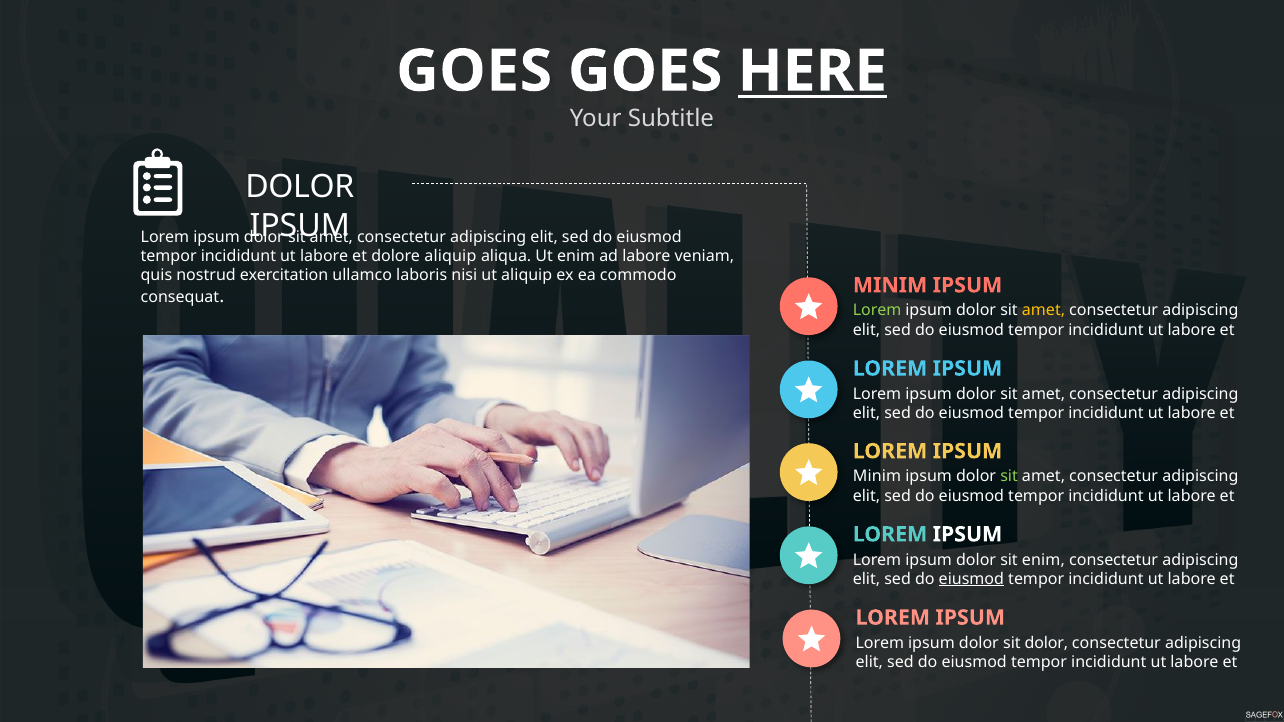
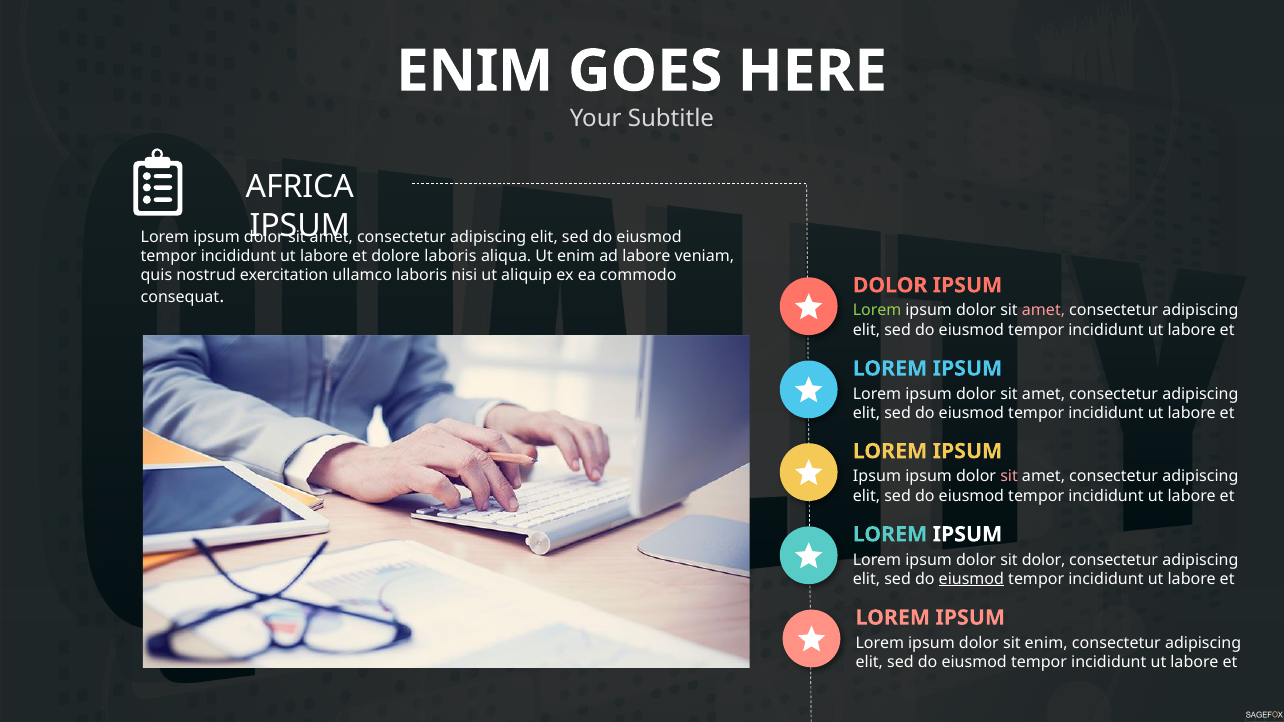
GOES at (474, 71): GOES -> ENIM
HERE underline: present -> none
DOLOR at (300, 187): DOLOR -> AFRICA
dolore aliquip: aliquip -> laboris
MINIM at (890, 285): MINIM -> DOLOR
amet at (1044, 311) colour: yellow -> pink
Minim at (877, 477): Minim -> Ipsum
sit at (1009, 477) colour: light green -> pink
sit enim: enim -> dolor
sit dolor: dolor -> enim
